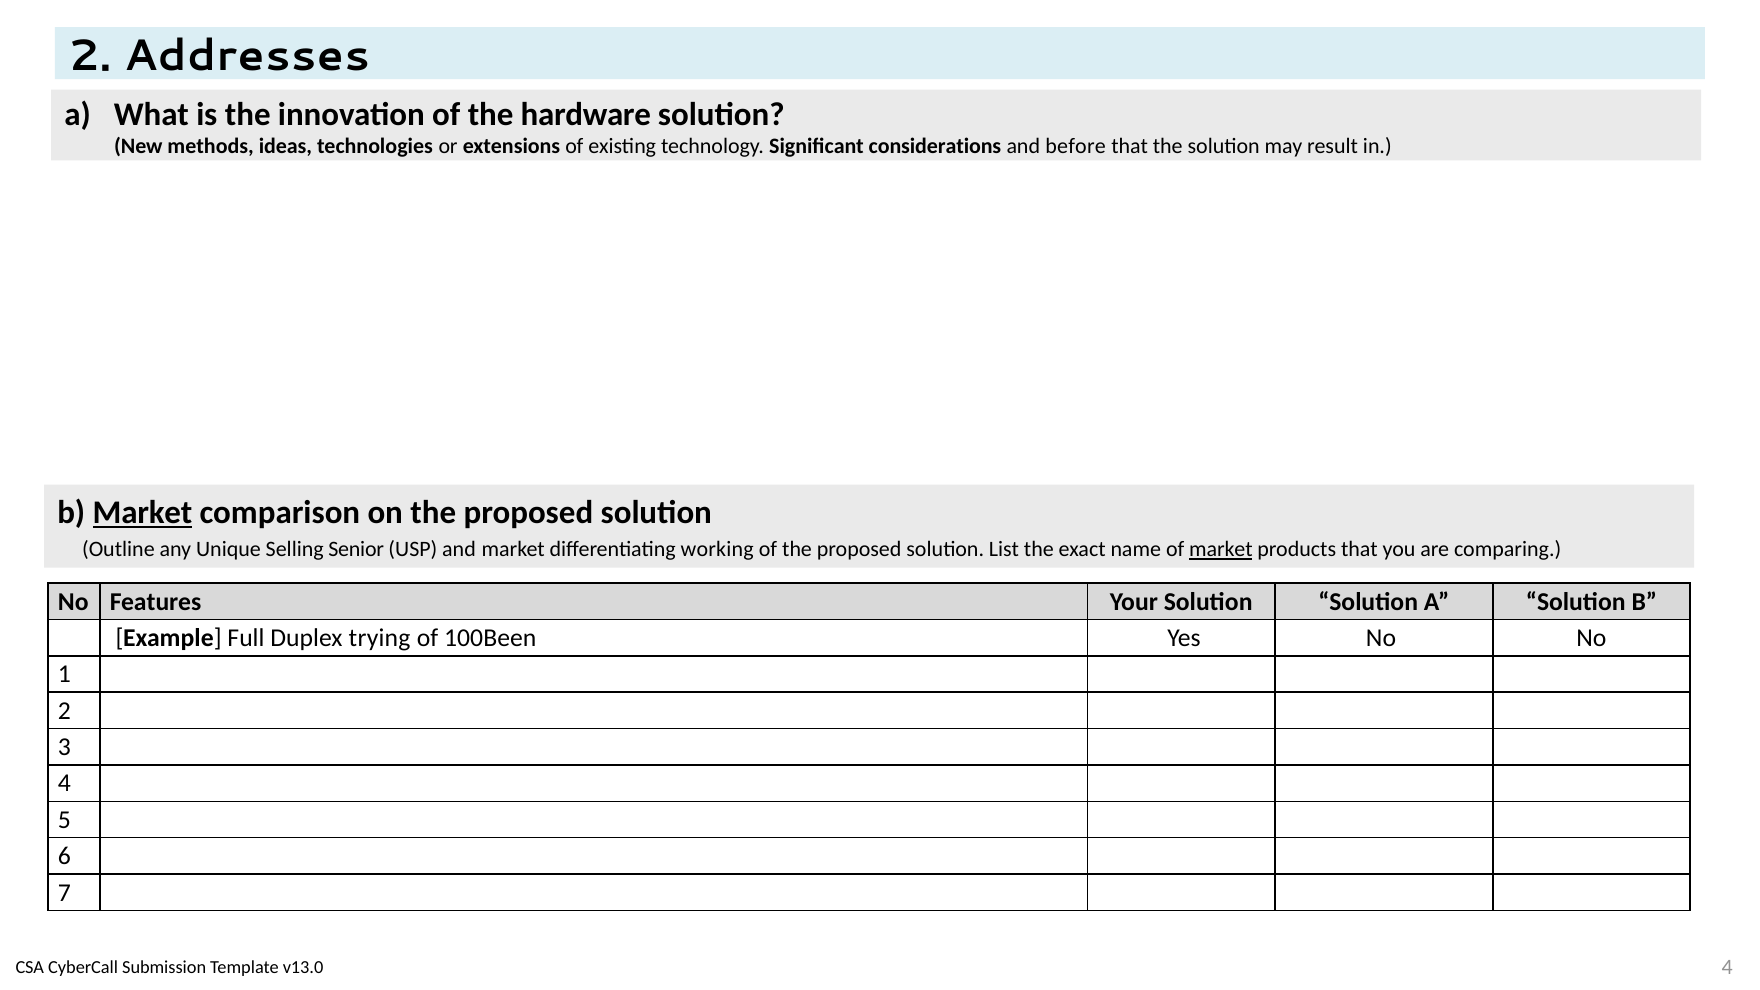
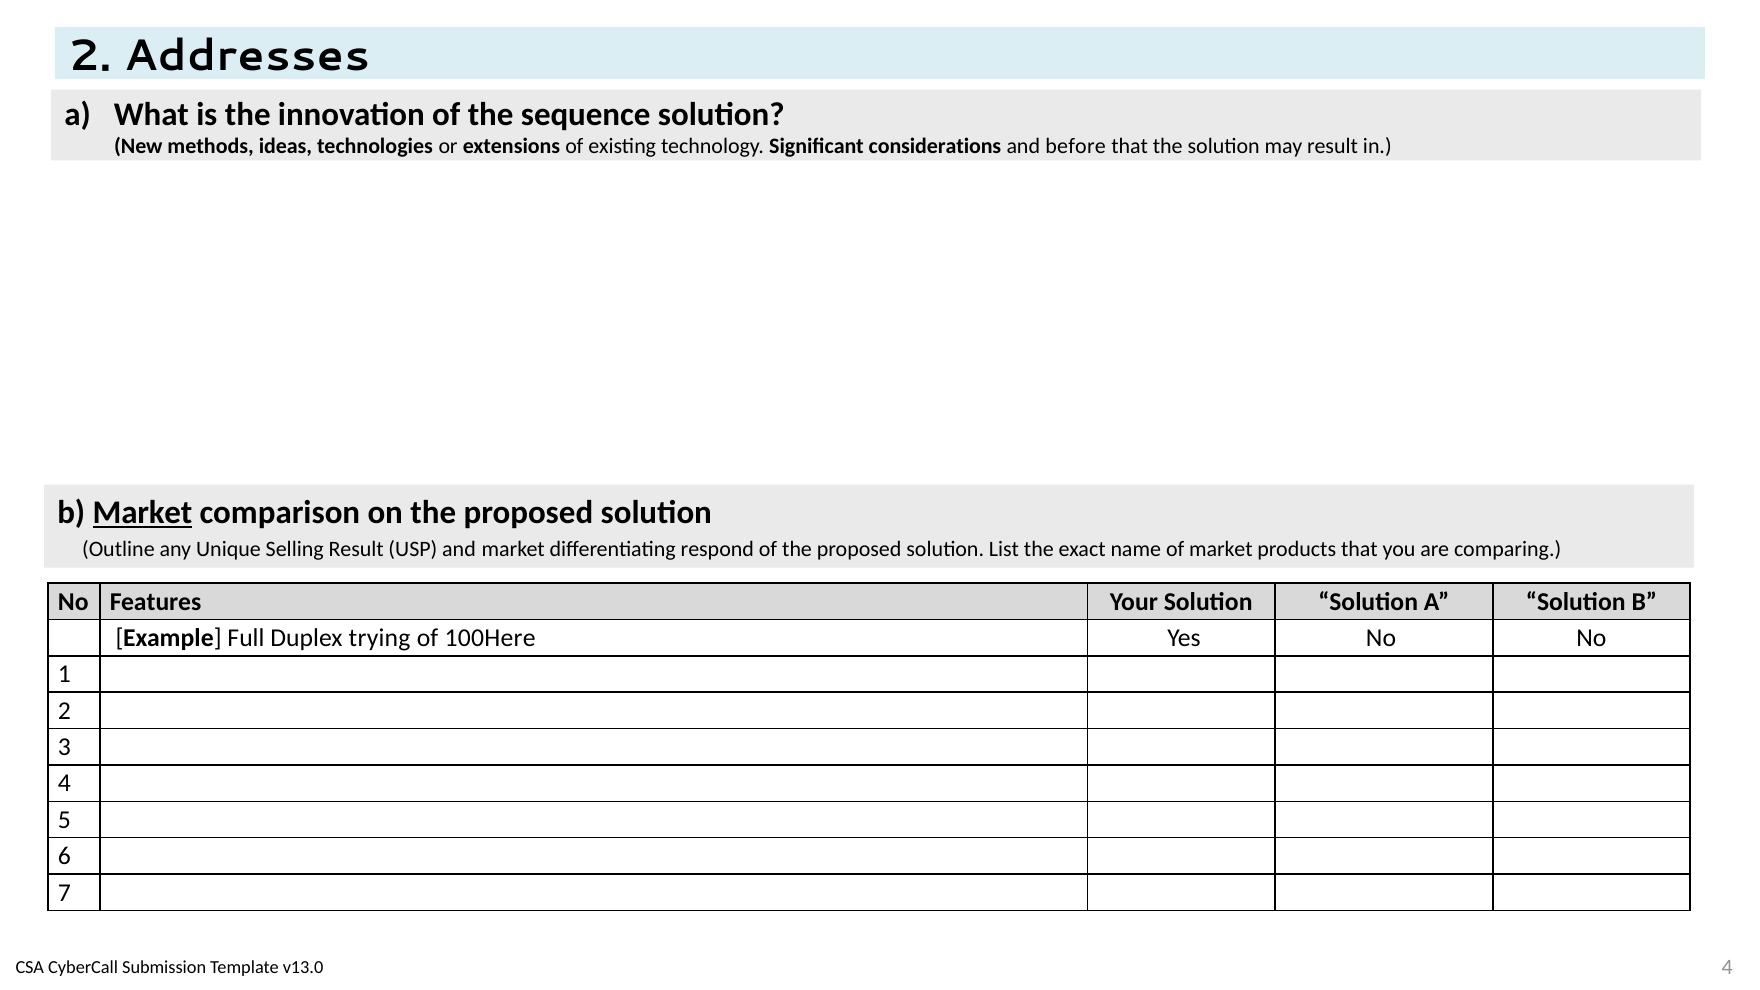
hardware: hardware -> sequence
Selling Senior: Senior -> Result
working: working -> respond
market at (1221, 550) underline: present -> none
100Been: 100Been -> 100Here
